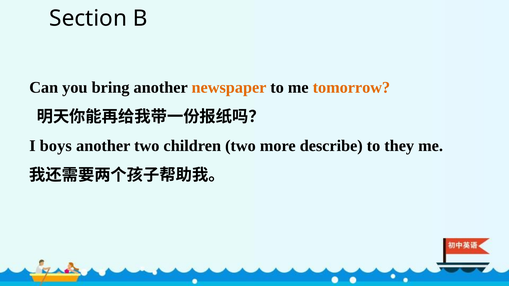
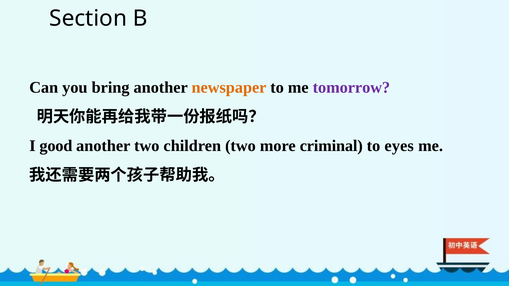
tomorrow colour: orange -> purple
boys: boys -> good
describe: describe -> criminal
they: they -> eyes
